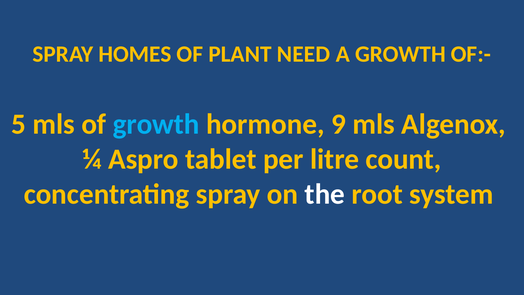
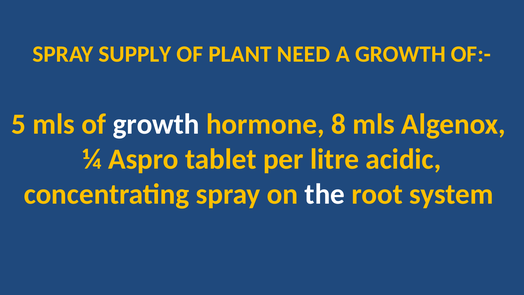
HOMES: HOMES -> SUPPLY
growth at (156, 124) colour: light blue -> white
9: 9 -> 8
count: count -> acidic
